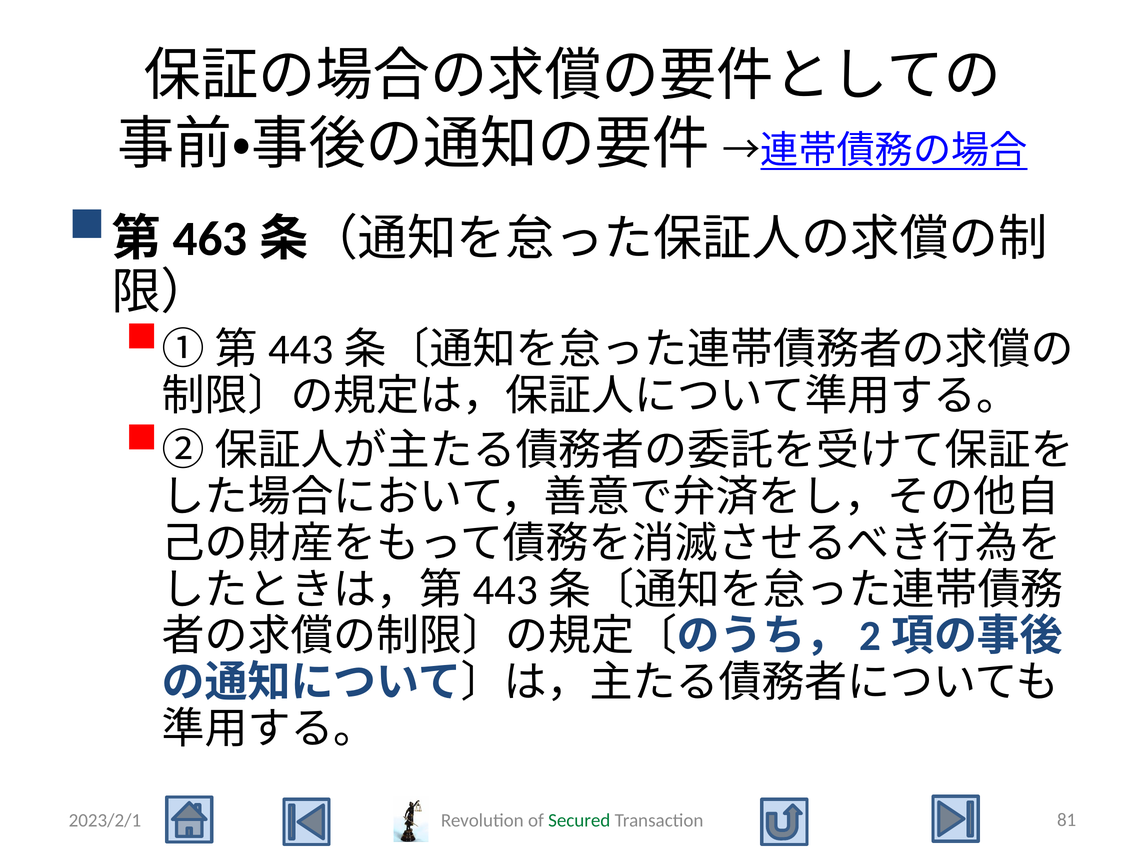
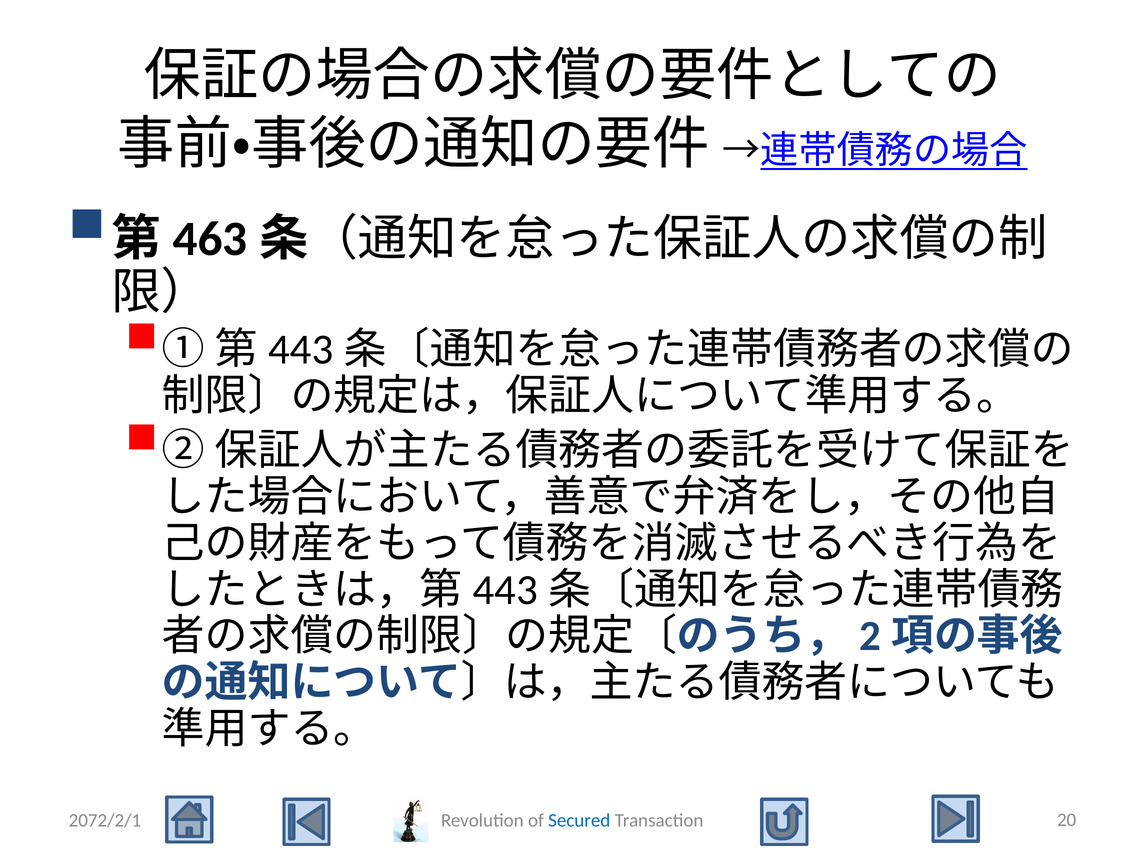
2023/2/1: 2023/2/1 -> 2072/2/1
Secured colour: green -> blue
81: 81 -> 20
